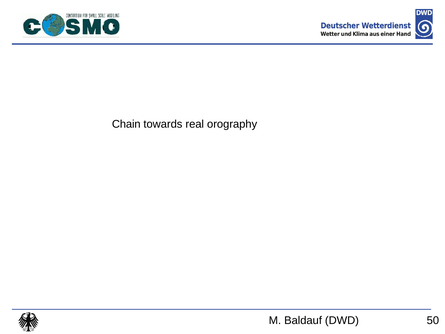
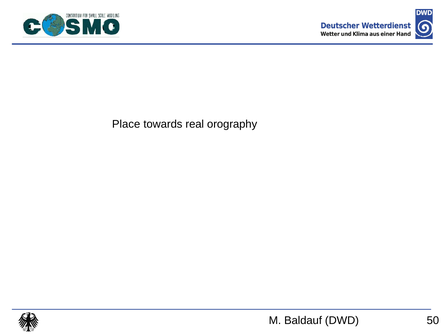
Chain: Chain -> Place
